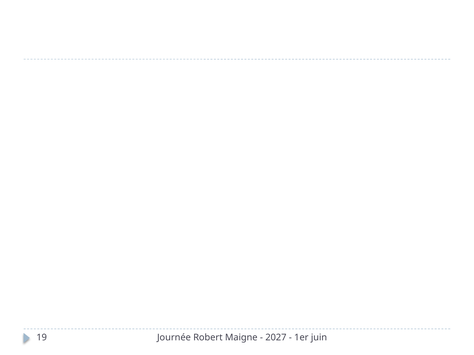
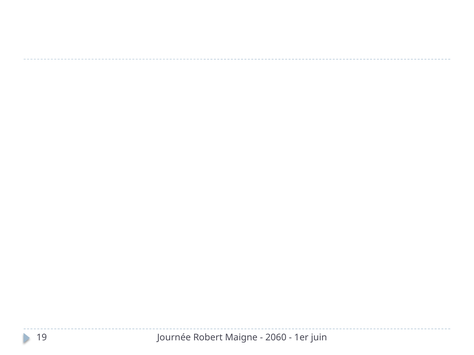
2027: 2027 -> 2060
